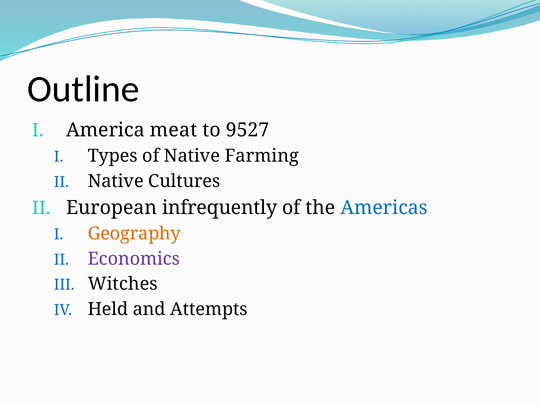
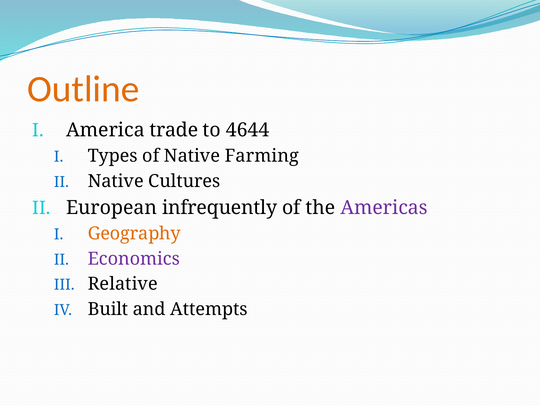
Outline colour: black -> orange
meat: meat -> trade
9527: 9527 -> 4644
Americas colour: blue -> purple
Witches: Witches -> Relative
Held: Held -> Built
